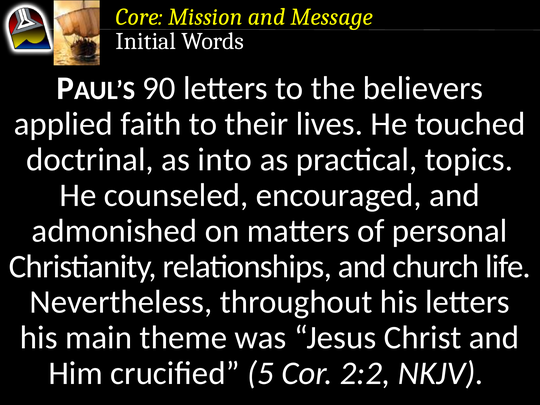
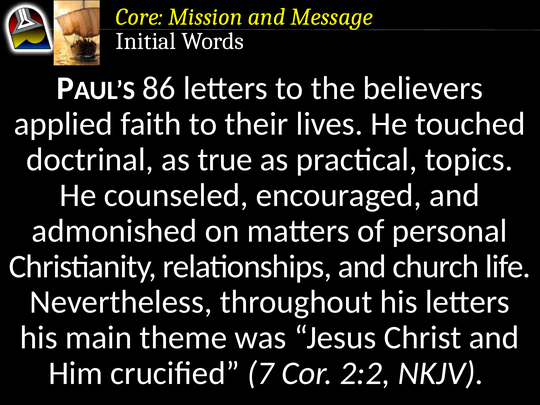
90: 90 -> 86
into: into -> true
5: 5 -> 7
